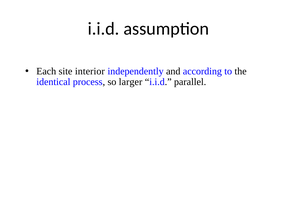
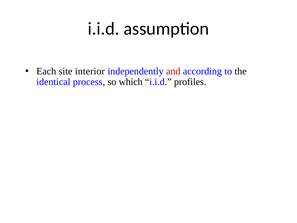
and colour: black -> red
larger: larger -> which
parallel: parallel -> profiles
